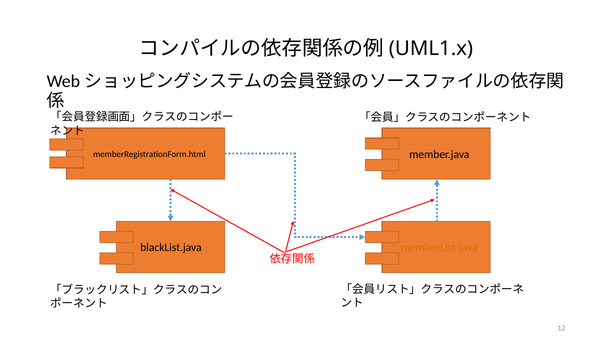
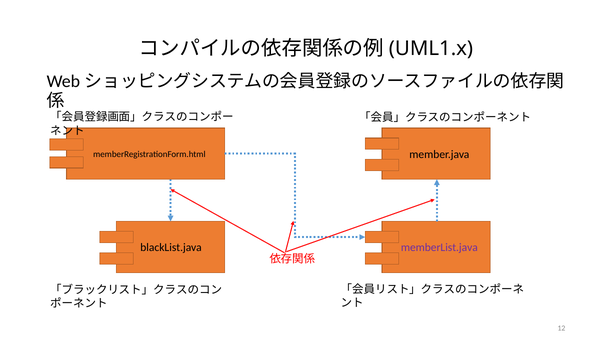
memberList.java colour: orange -> purple
